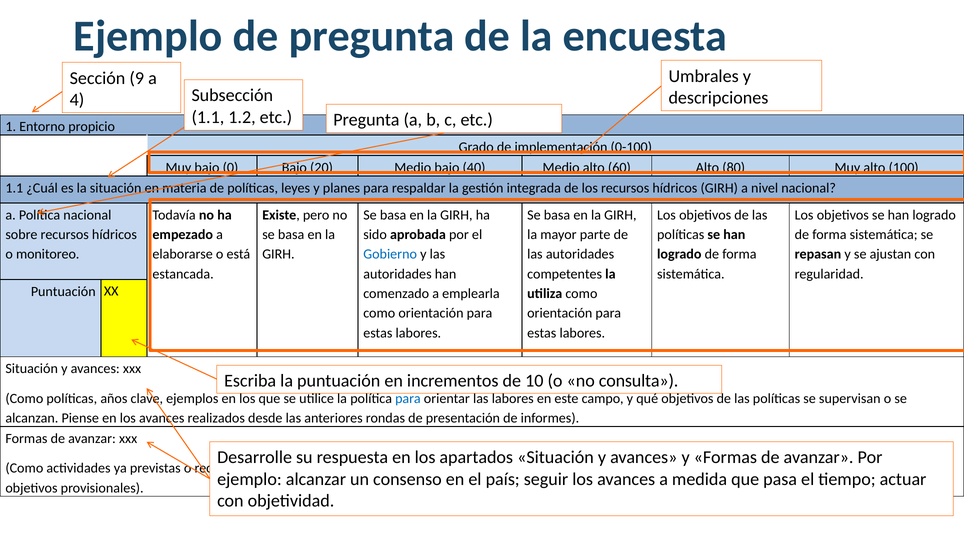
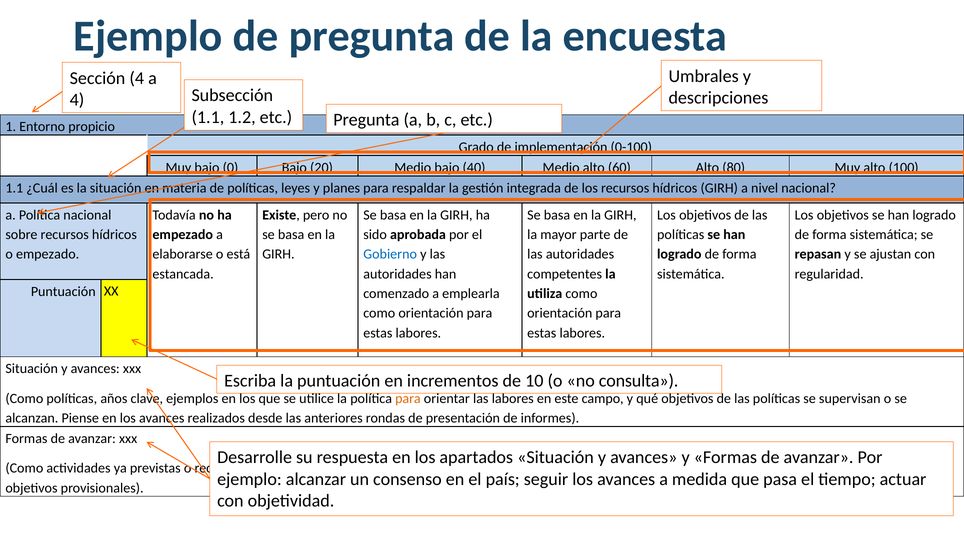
Sección 9: 9 -> 4
o monitoreo: monitoreo -> empezado
para at (408, 399) colour: blue -> orange
